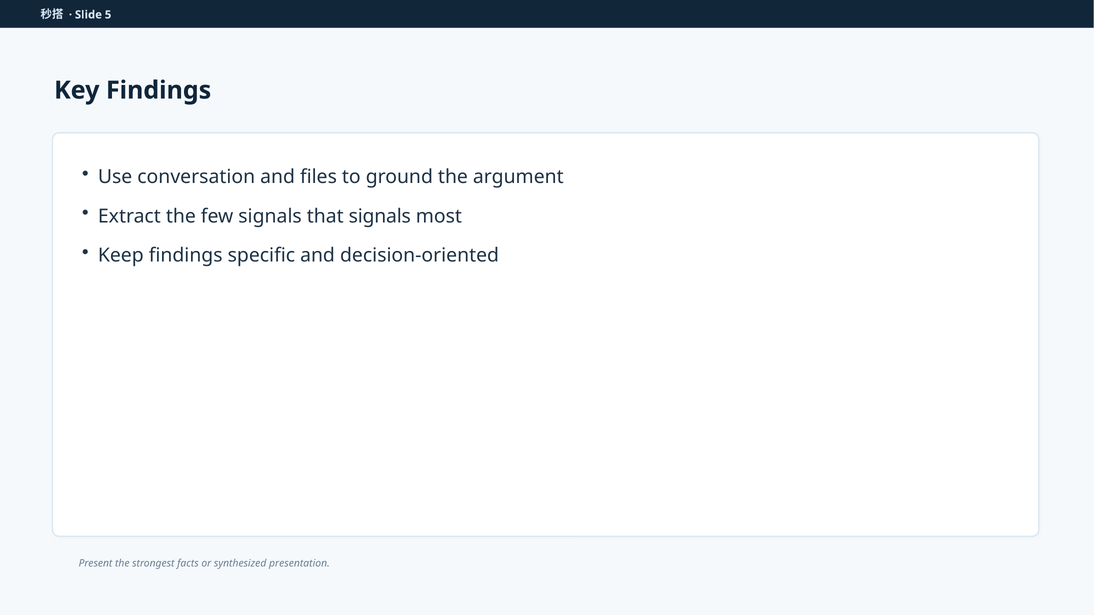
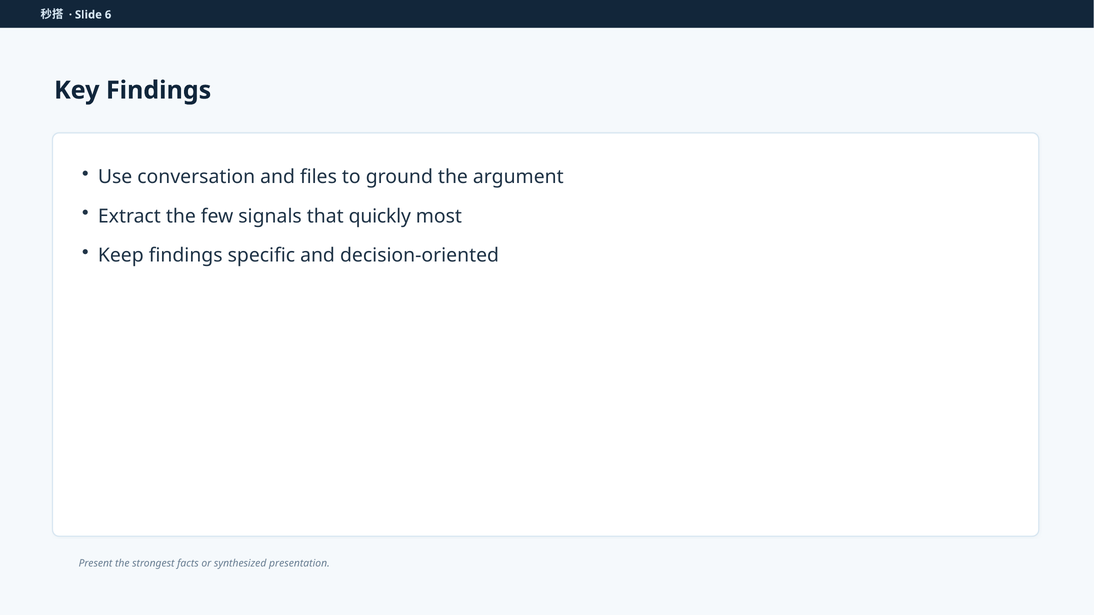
5: 5 -> 6
that signals: signals -> quickly
